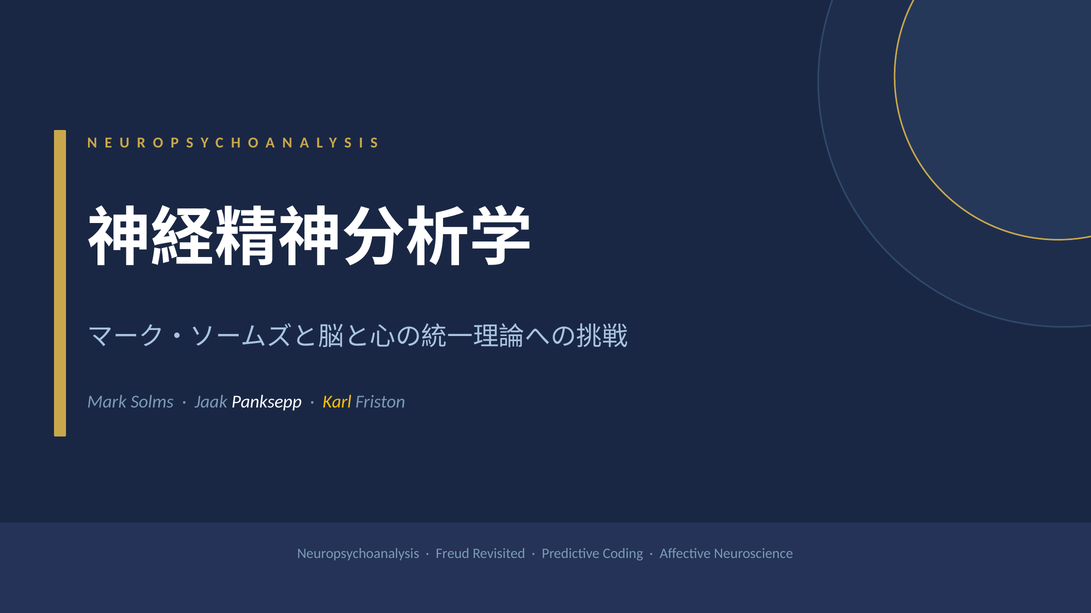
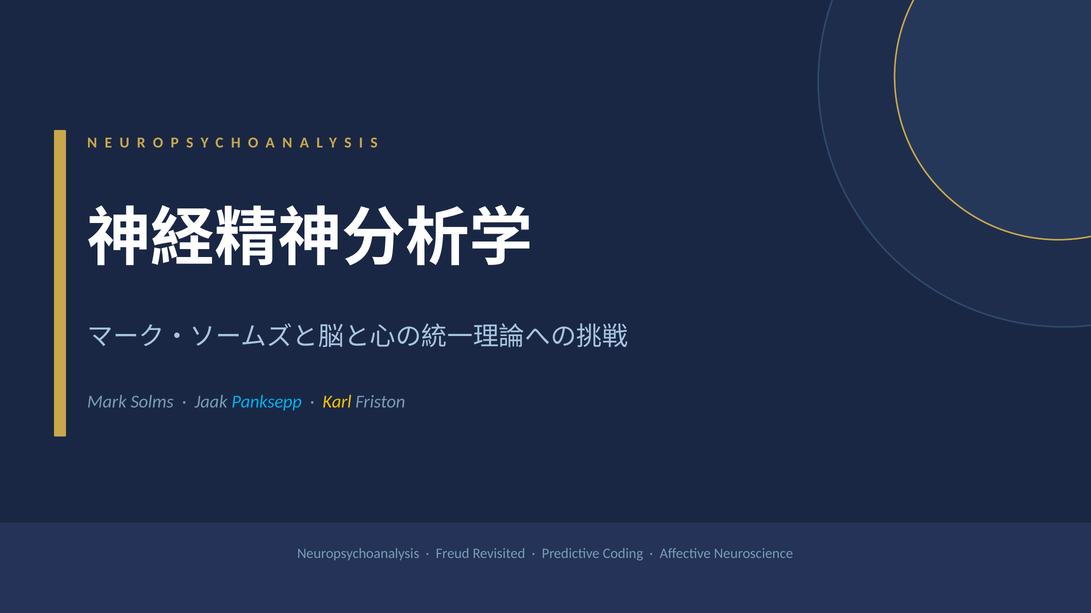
Panksepp colour: white -> light blue
